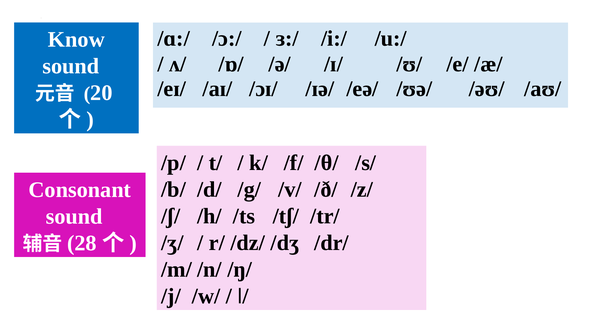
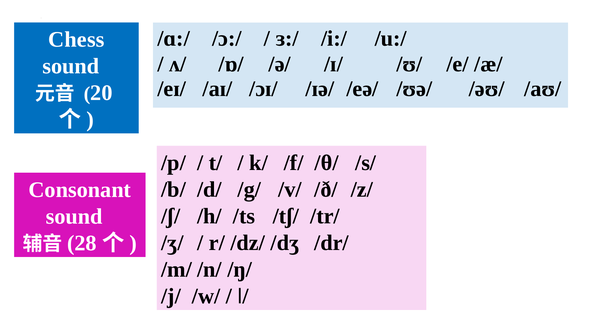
Know: Know -> Chess
